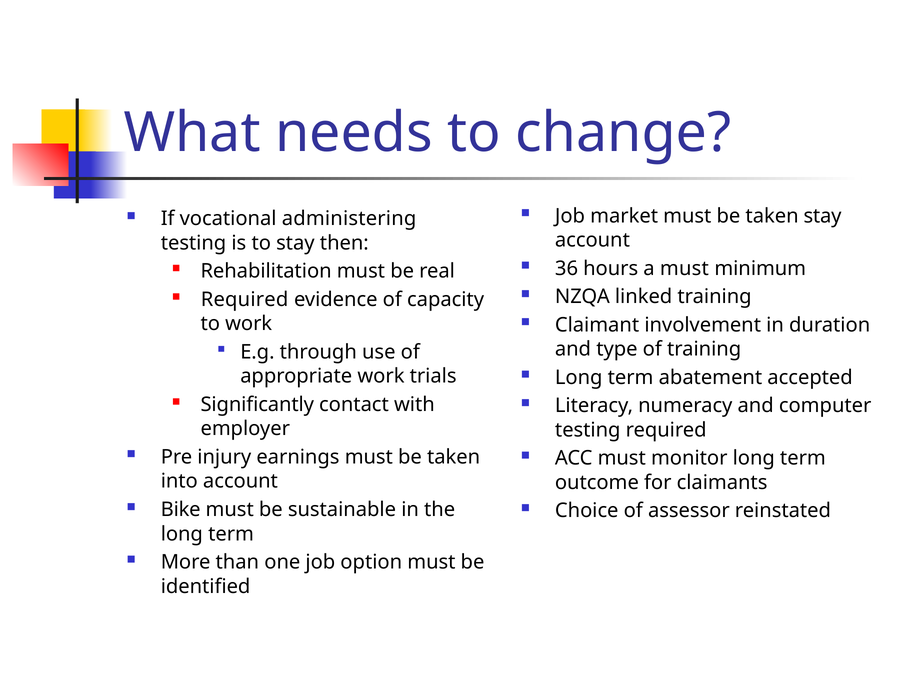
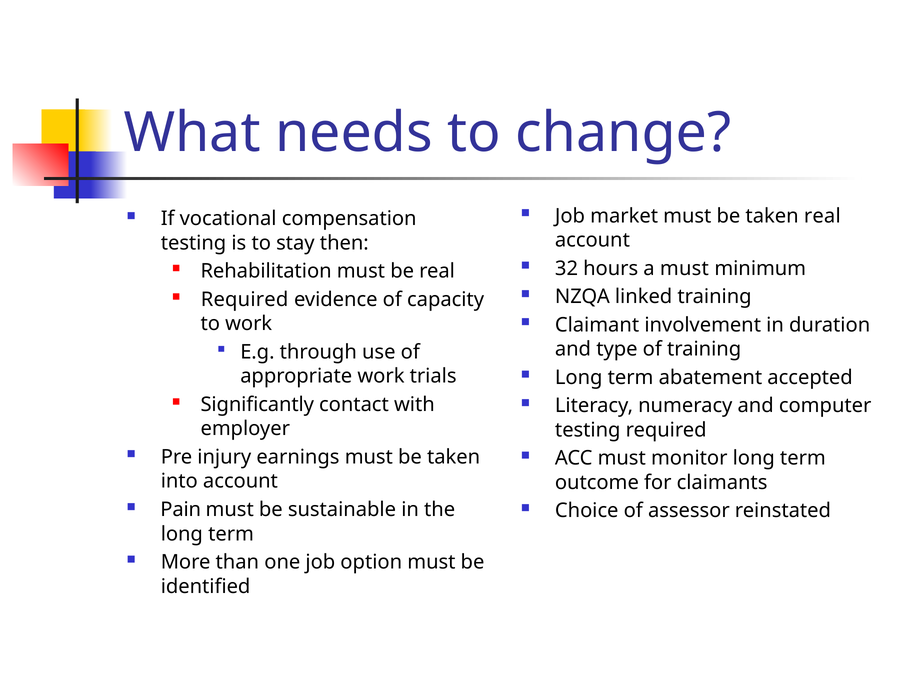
taken stay: stay -> real
administering: administering -> compensation
36: 36 -> 32
Bike: Bike -> Pain
